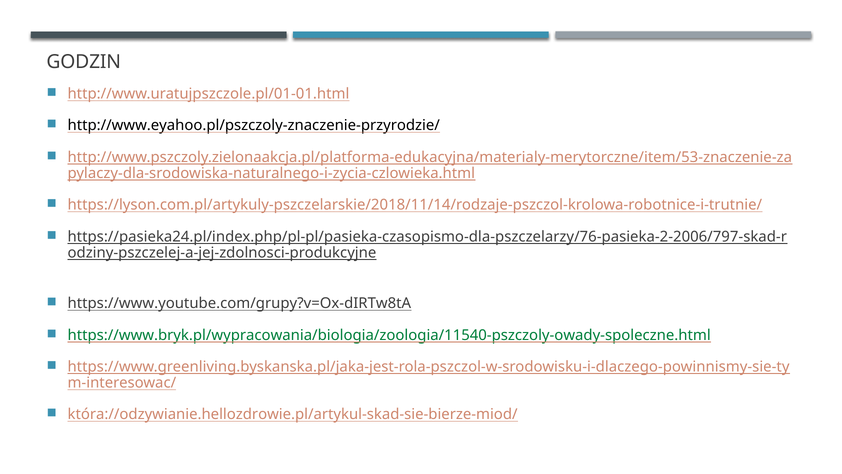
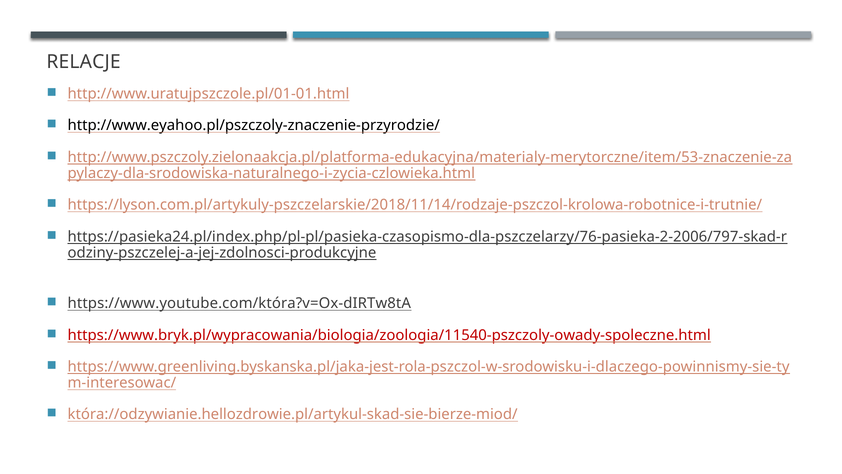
GODZIN: GODZIN -> RELACJE
https://www.youtube.com/grupy?v=Ox-dIRTw8tA: https://www.youtube.com/grupy?v=Ox-dIRTw8tA -> https://www.youtube.com/która?v=Ox-dIRTw8tA
https://www.bryk.pl/wypracowania/biologia/zoologia/11540-pszczoly-owady-spoleczne.html colour: green -> red
